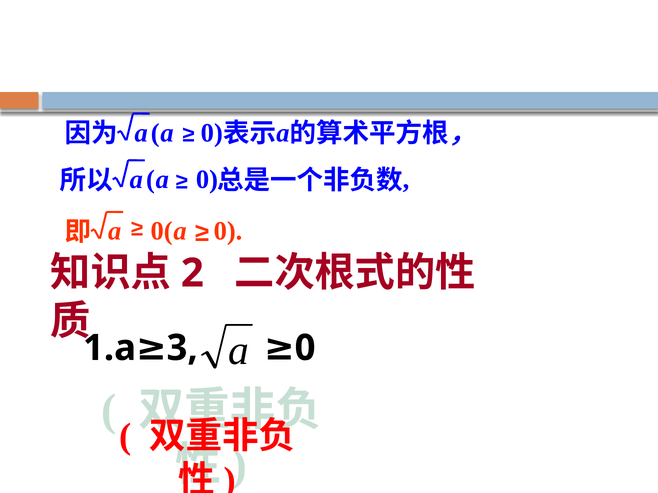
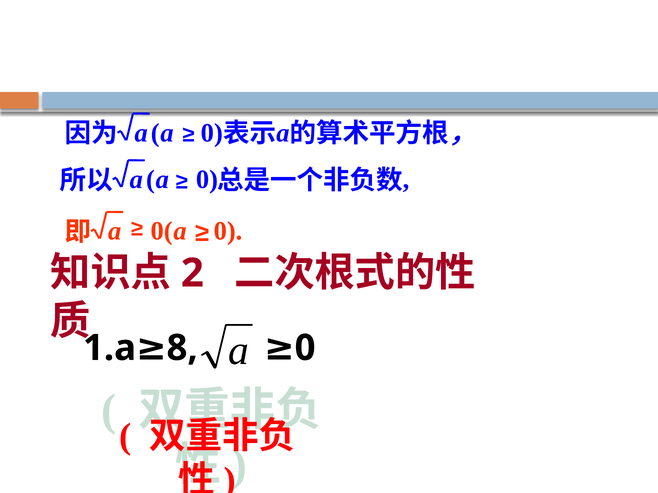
3: 3 -> 8
